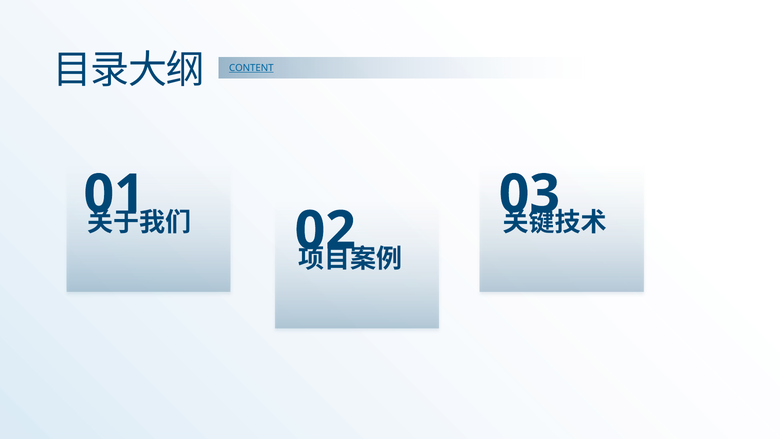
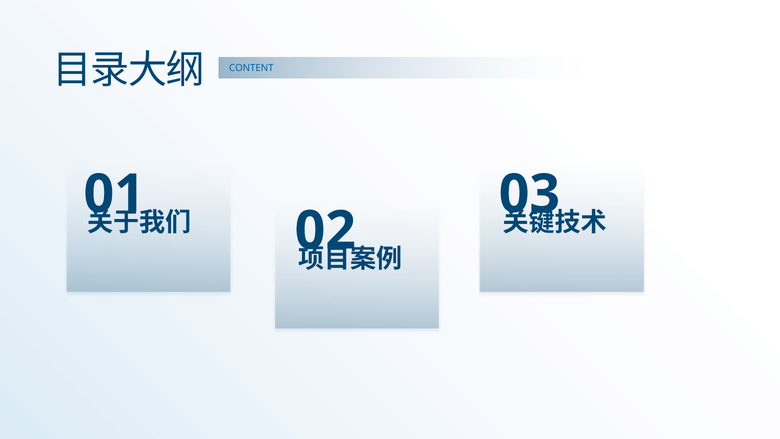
CONTENT underline: present -> none
